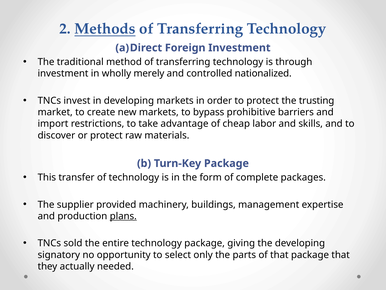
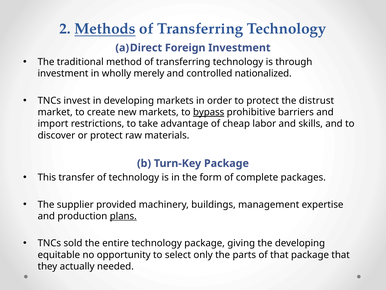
trusting: trusting -> distrust
bypass underline: none -> present
signatory: signatory -> equitable
